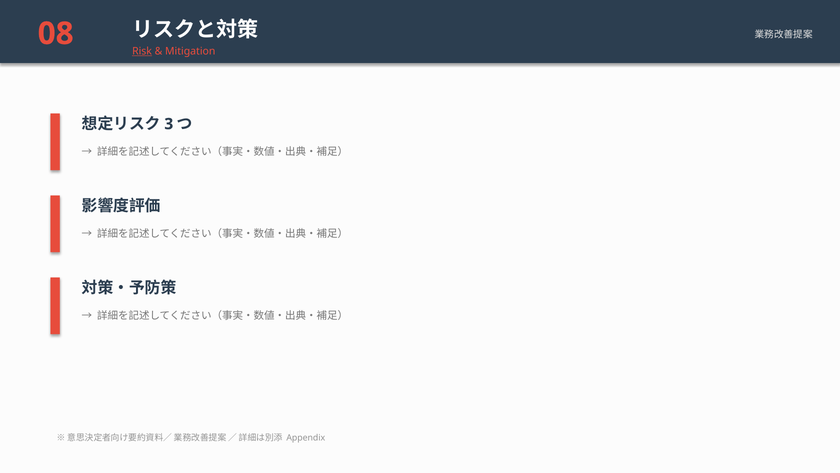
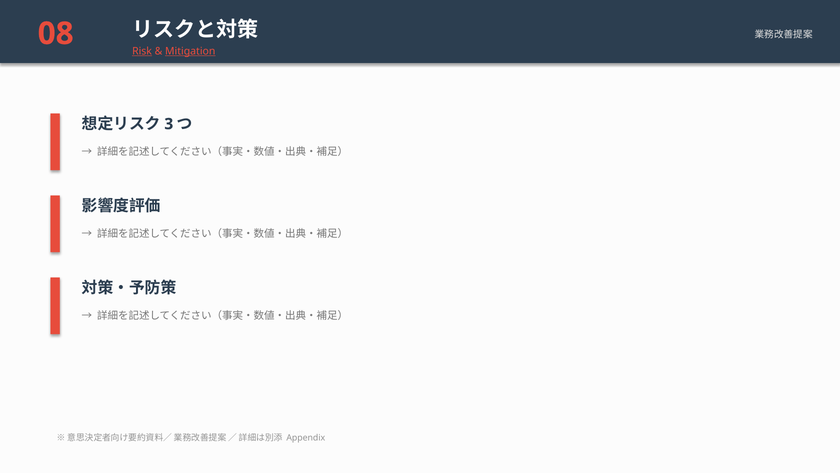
Mitigation underline: none -> present
